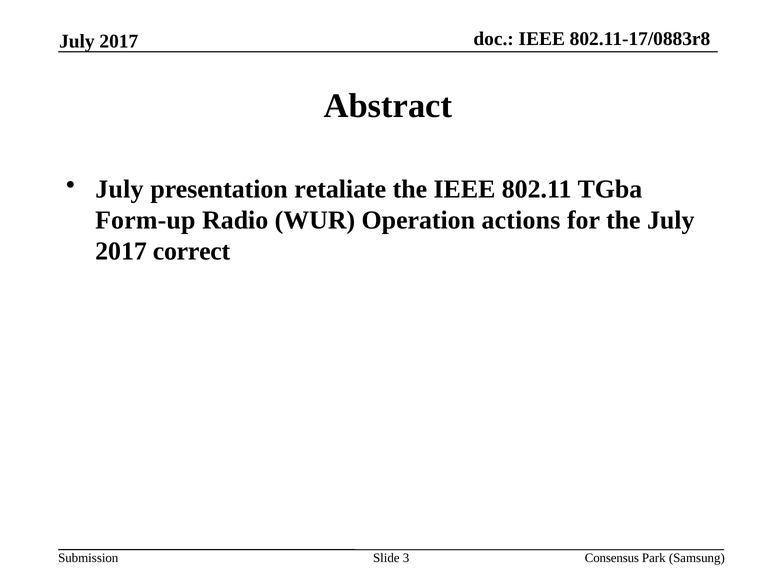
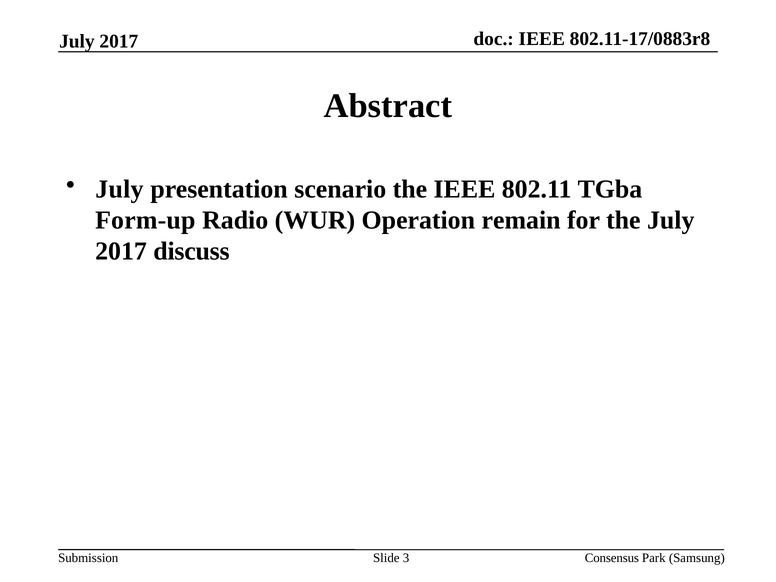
retaliate: retaliate -> scenario
actions: actions -> remain
correct: correct -> discuss
